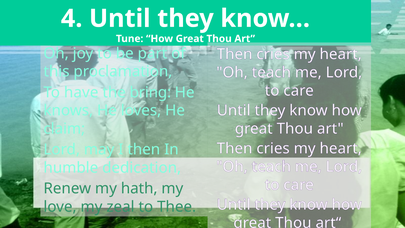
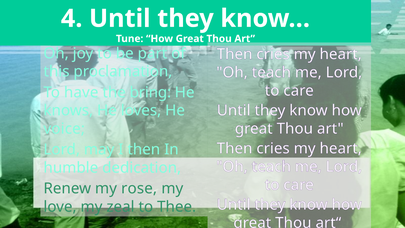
claim: claim -> voice
hath: hath -> rose
